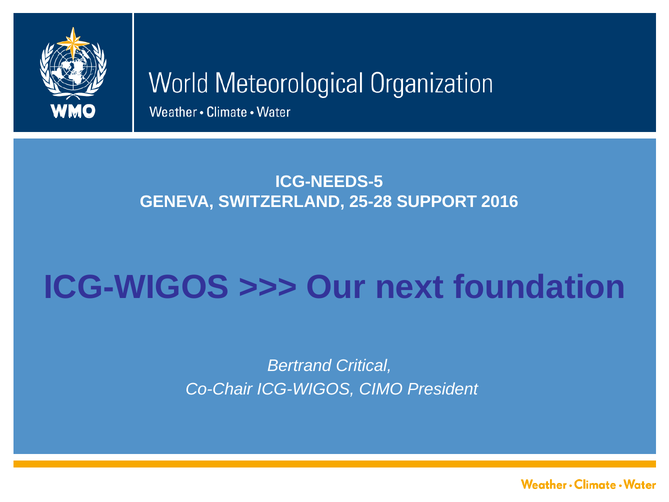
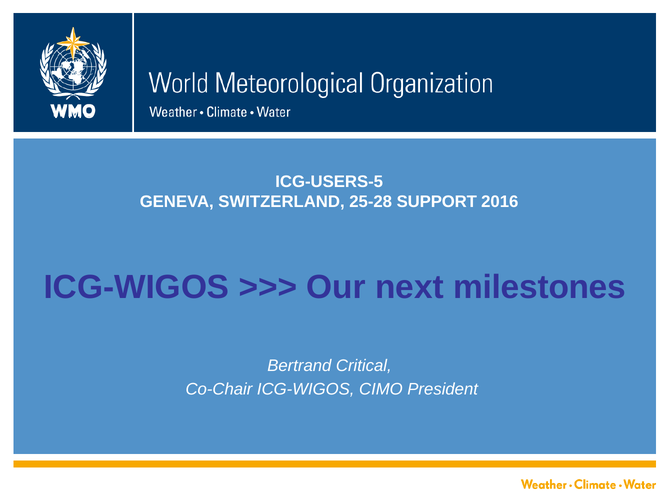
ICG-NEEDS-5: ICG-NEEDS-5 -> ICG-USERS-5
foundation: foundation -> milestones
